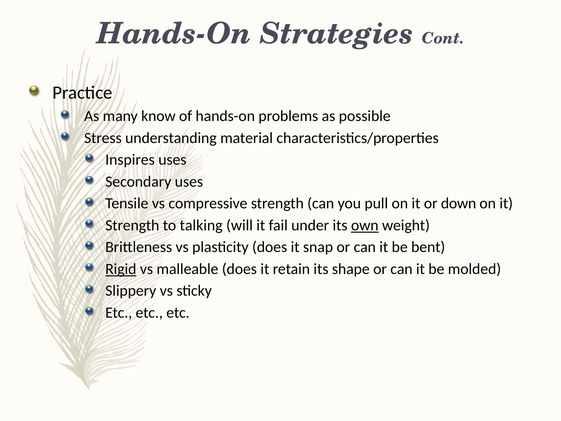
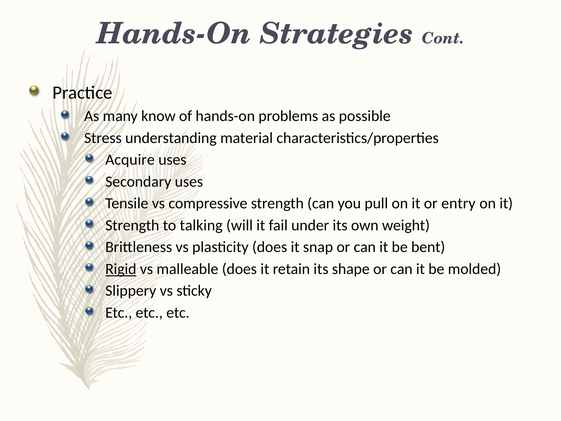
Inspires: Inspires -> Acquire
down: down -> entry
own underline: present -> none
